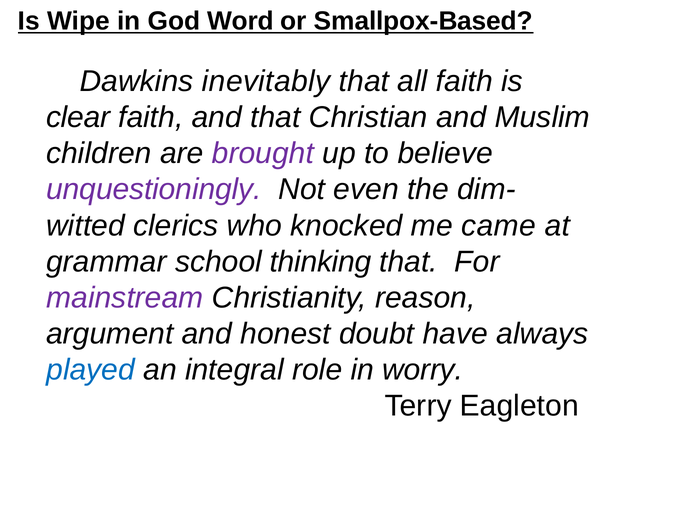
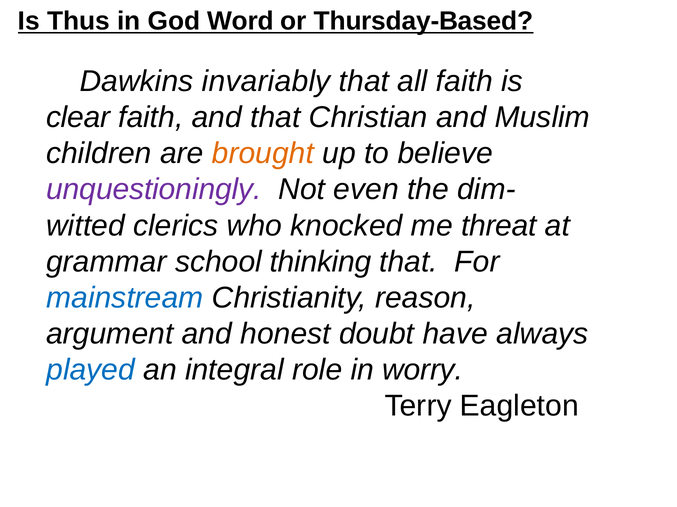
Wipe: Wipe -> Thus
Smallpox-Based: Smallpox-Based -> Thursday-Based
inevitably: inevitably -> invariably
brought colour: purple -> orange
came: came -> threat
mainstream colour: purple -> blue
